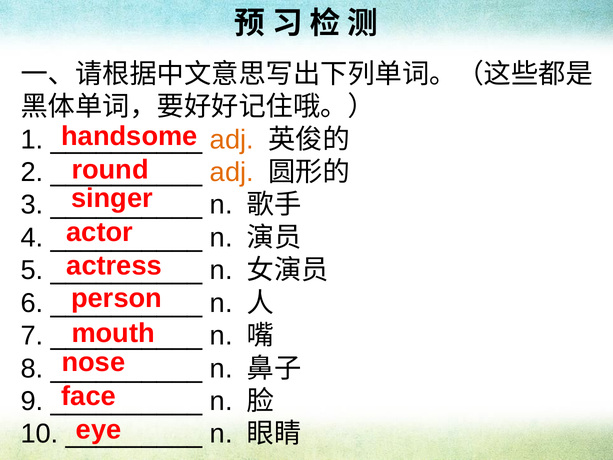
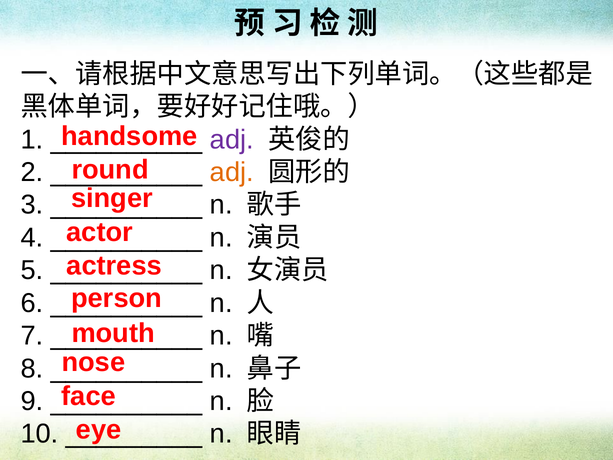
adj at (232, 139) colour: orange -> purple
